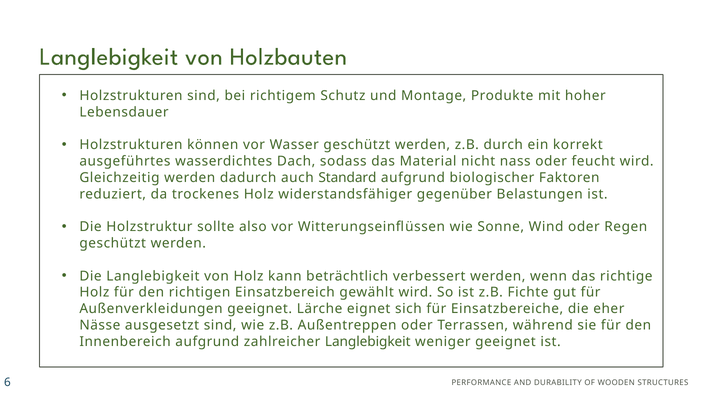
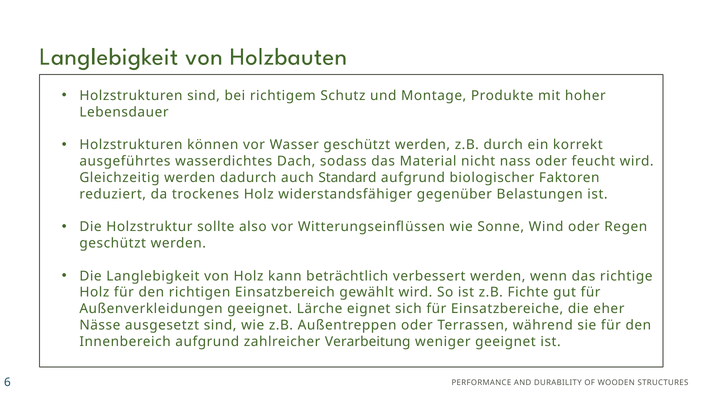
zahlreicher Langlebigkeit: Langlebigkeit -> Verarbeitung
